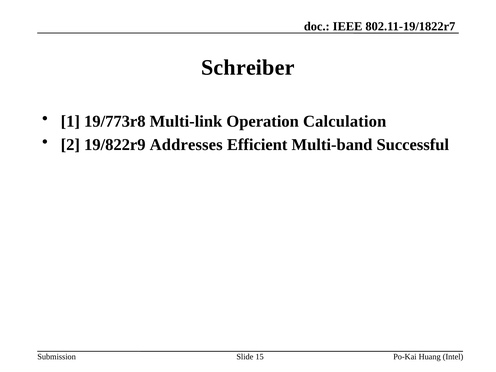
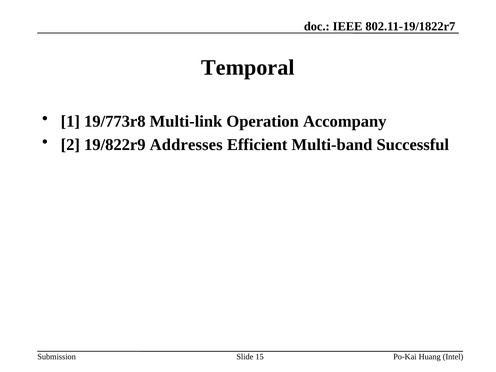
Schreiber: Schreiber -> Temporal
Calculation: Calculation -> Accompany
